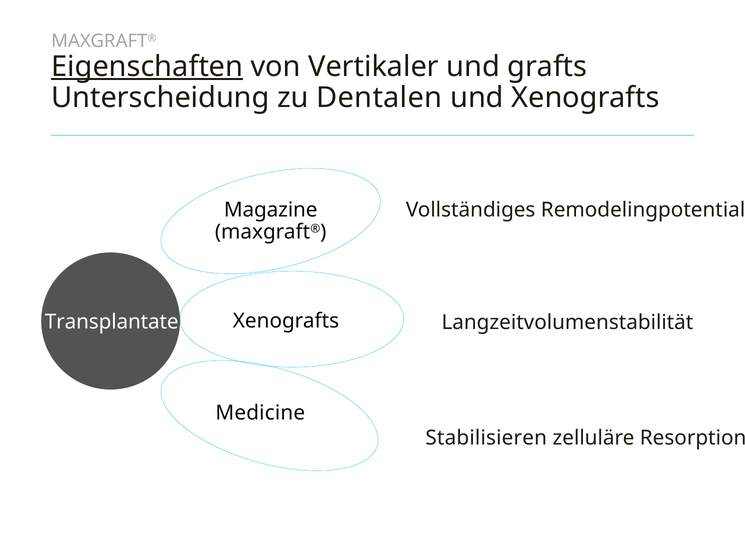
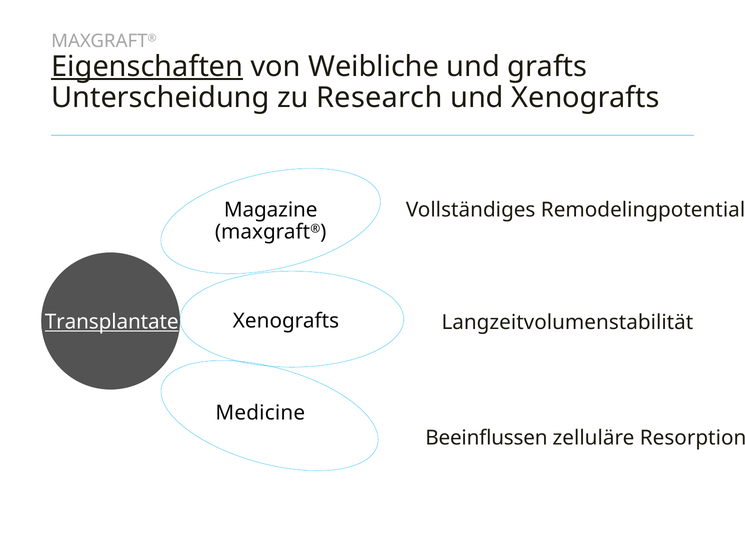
Vertikaler: Vertikaler -> Weibliche
Dentalen: Dentalen -> Research
Transplantate underline: none -> present
Stabilisieren: Stabilisieren -> Beeinflussen
